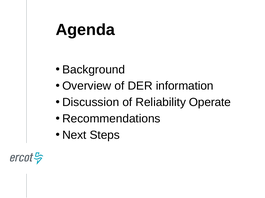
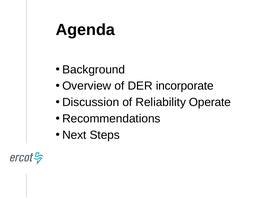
information: information -> incorporate
